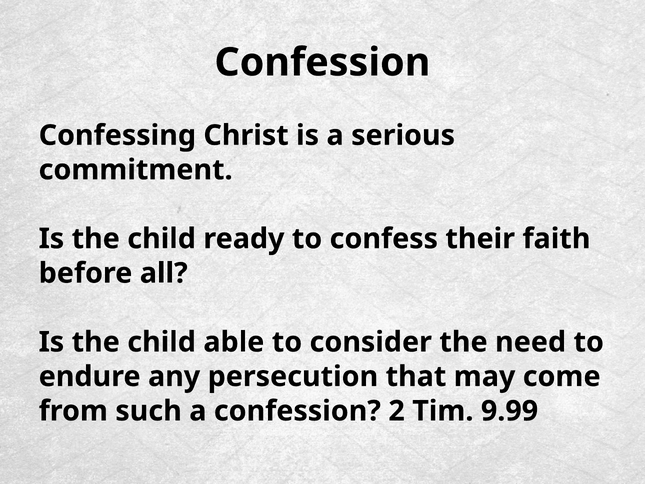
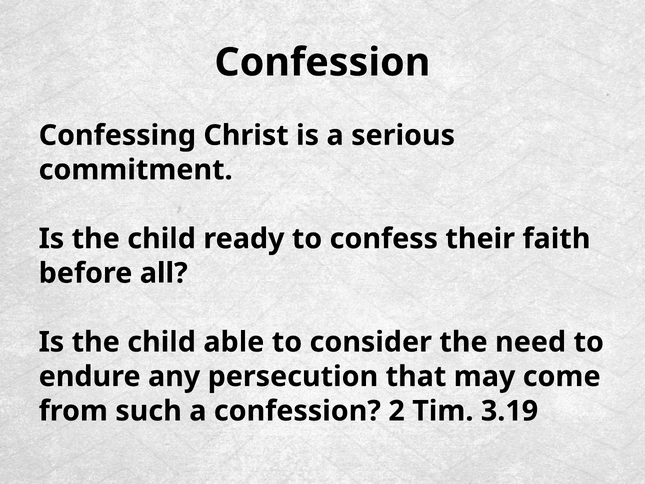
9.99: 9.99 -> 3.19
